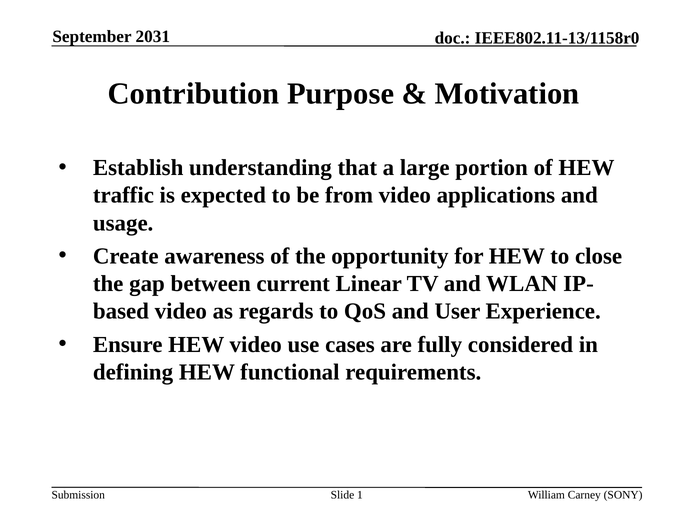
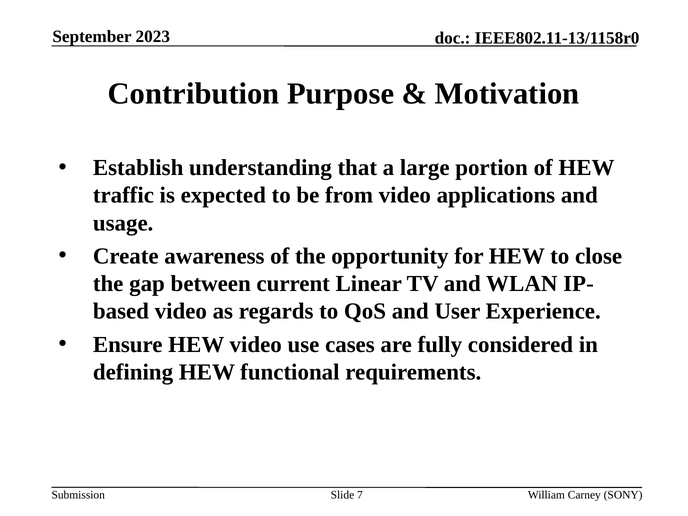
2031: 2031 -> 2023
1: 1 -> 7
